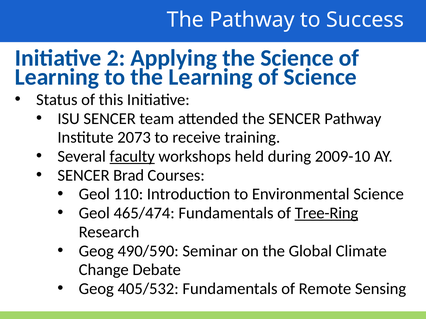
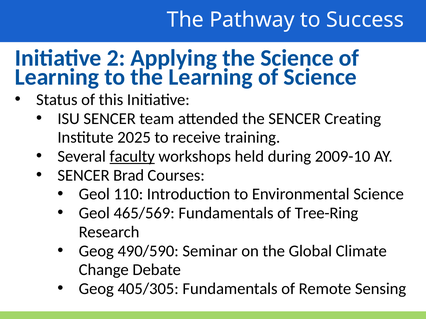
SENCER Pathway: Pathway -> Creating
2073: 2073 -> 2025
465/474: 465/474 -> 465/569
Tree-Ring underline: present -> none
405/532: 405/532 -> 405/305
